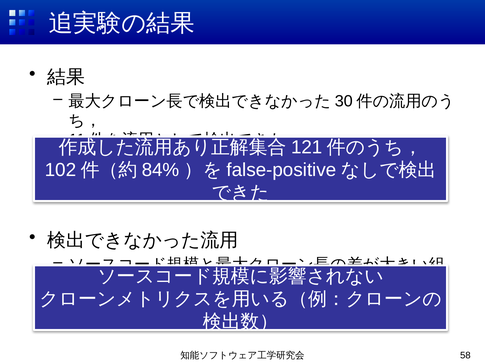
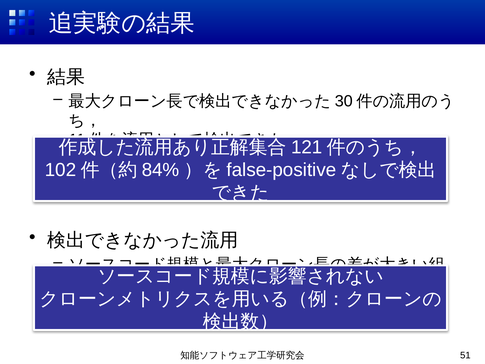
58: 58 -> 51
